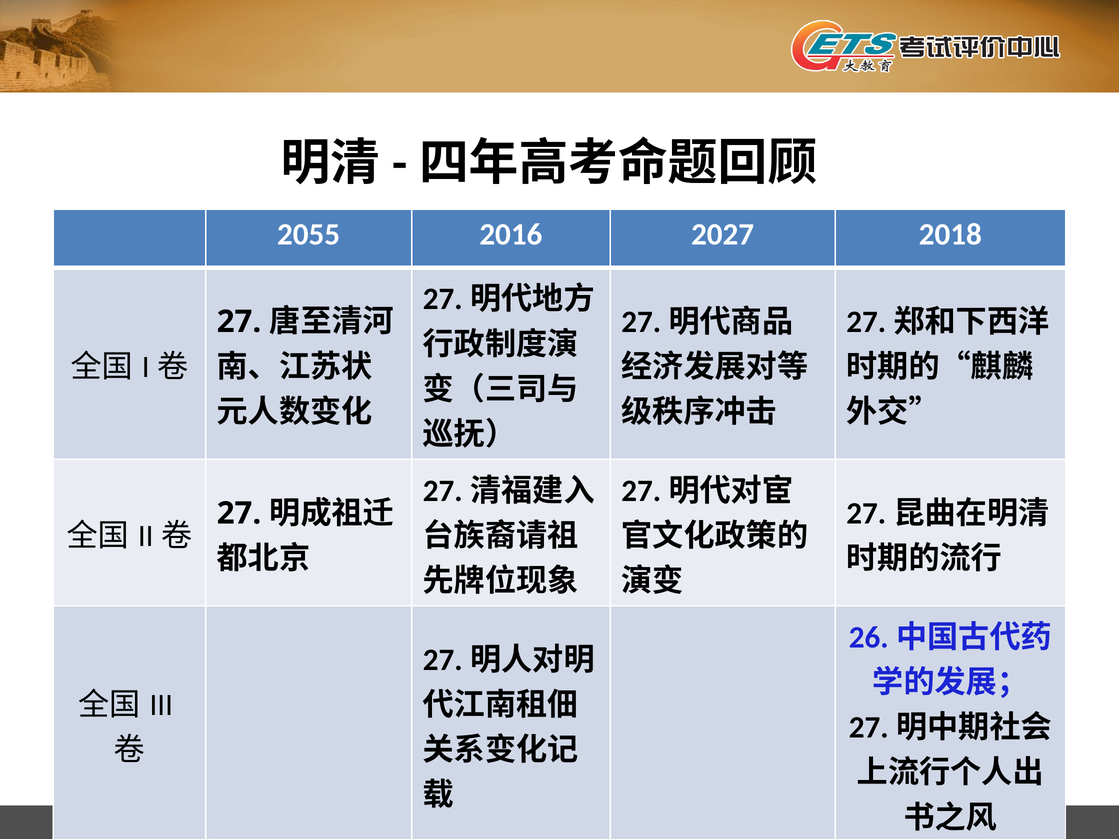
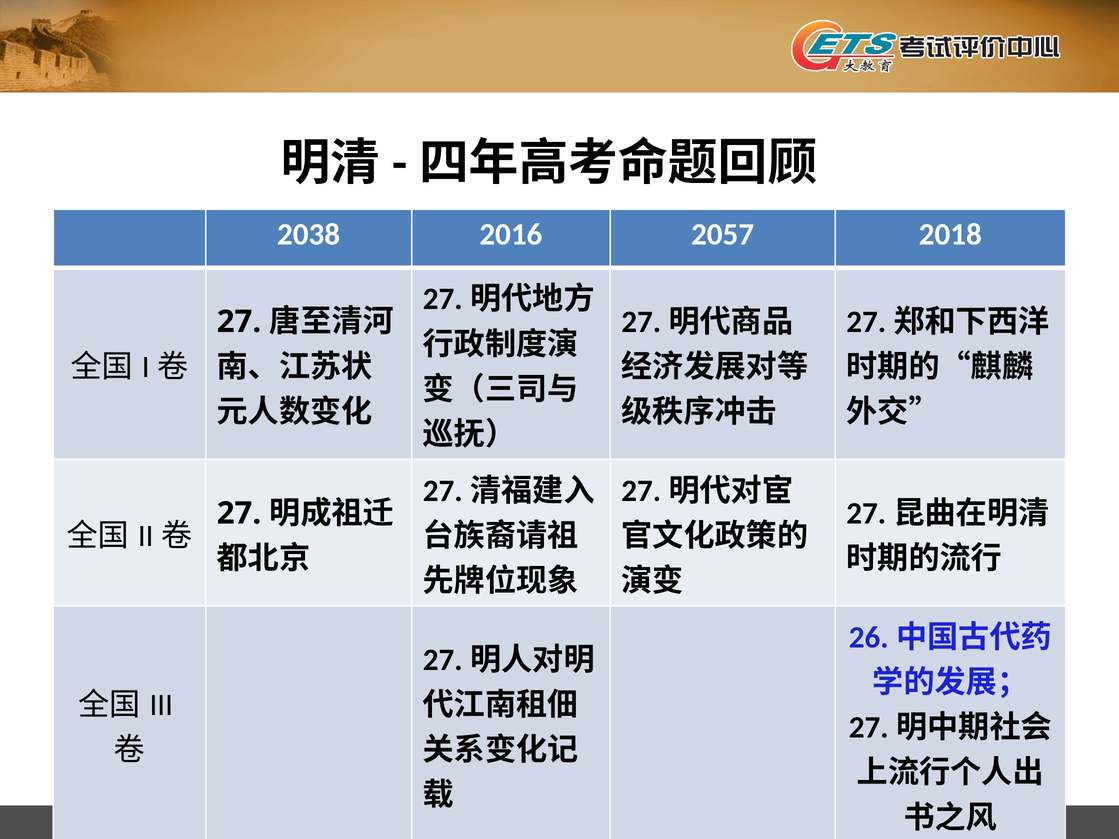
2055: 2055 -> 2038
2027: 2027 -> 2057
